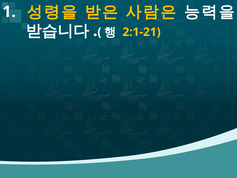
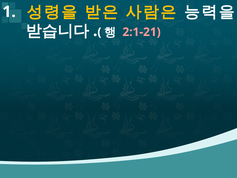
2:1-21 colour: yellow -> pink
